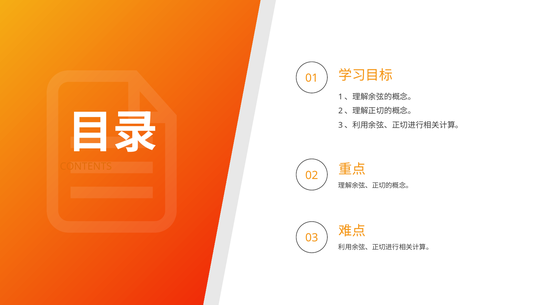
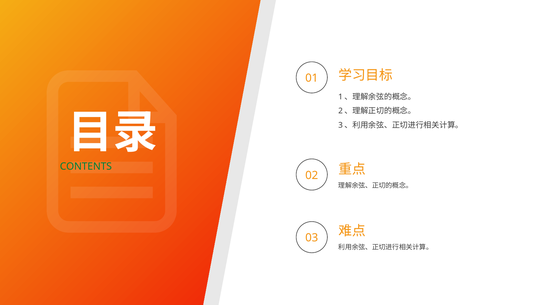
CONTENTS colour: orange -> green
